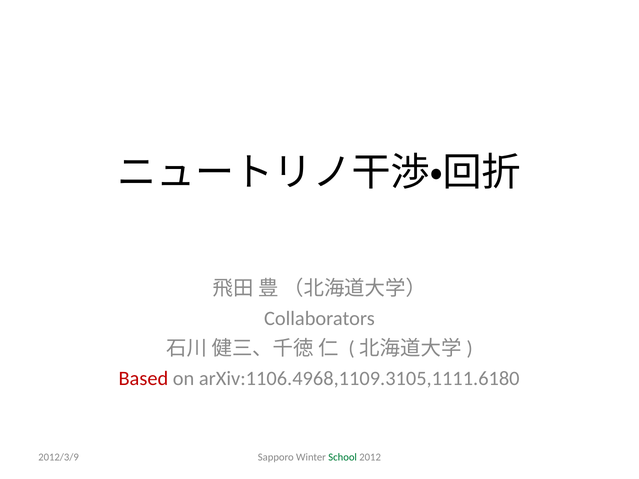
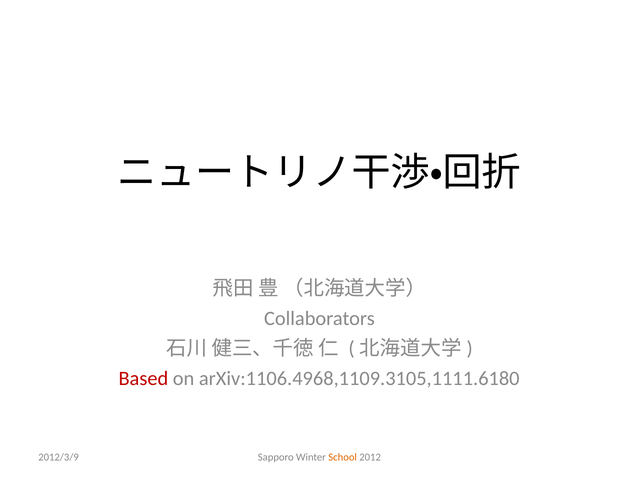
School colour: green -> orange
